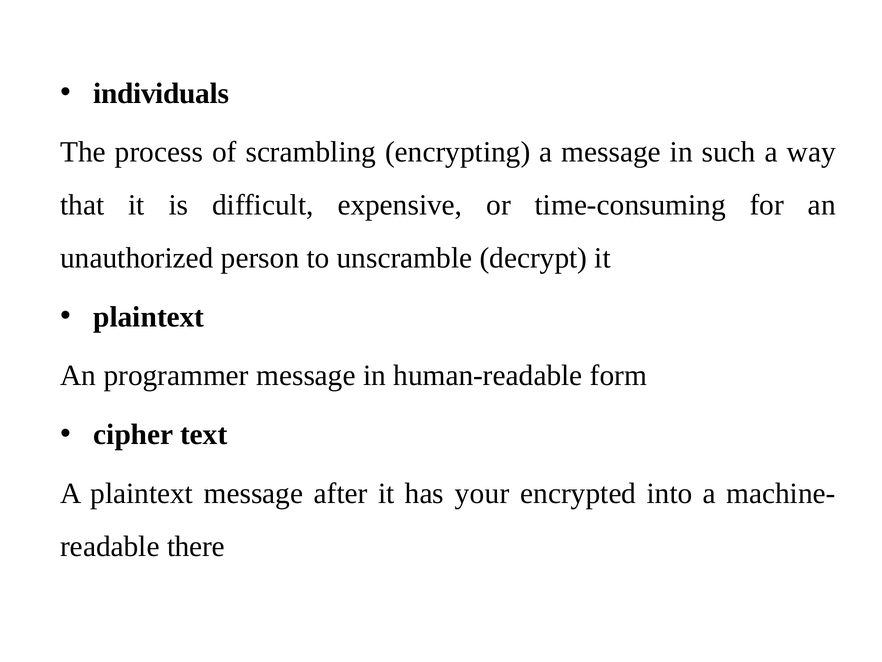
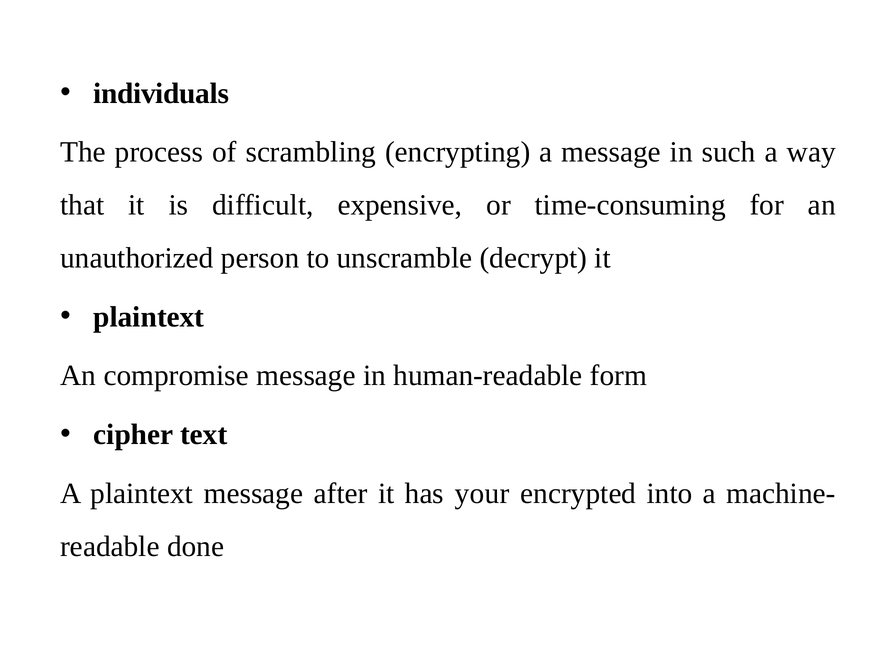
programmer: programmer -> compromise
there: there -> done
